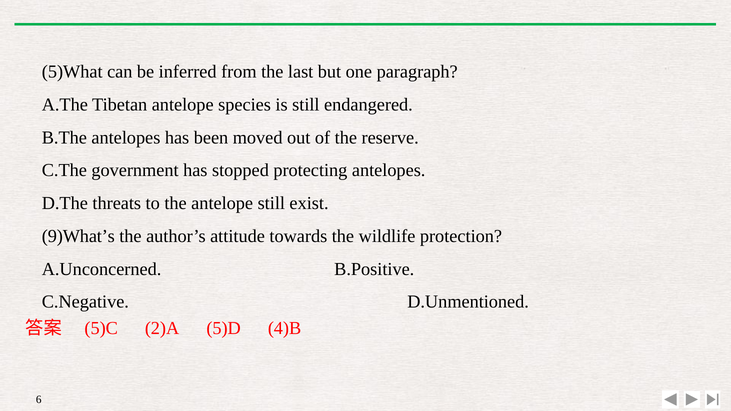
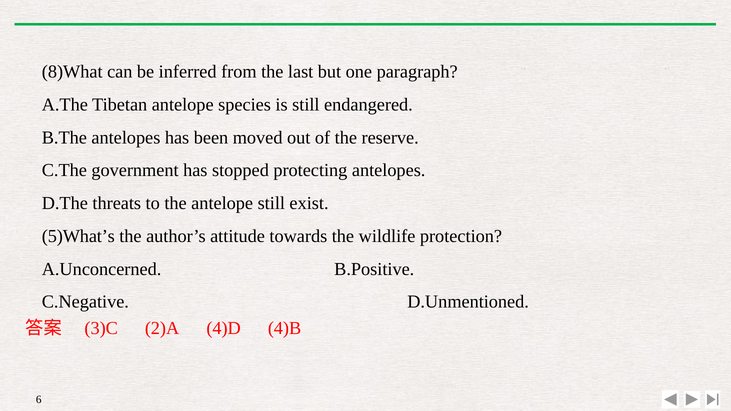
5)What: 5)What -> 8)What
9)What’s: 9)What’s -> 5)What’s
5)C: 5)C -> 3)C
5)D: 5)D -> 4)D
